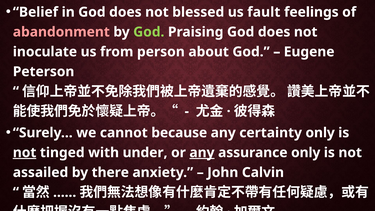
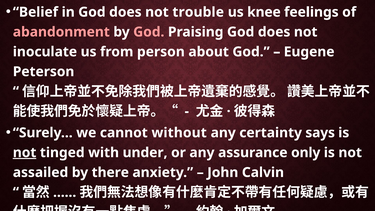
blessed: blessed -> trouble
fault: fault -> knee
God at (149, 32) colour: light green -> pink
because: because -> without
certainty only: only -> says
any at (202, 153) underline: present -> none
